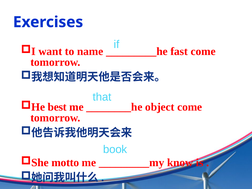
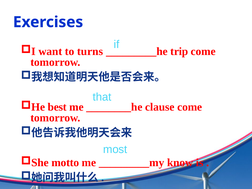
name: name -> turns
fast: fast -> trip
object: object -> clause
book: book -> most
